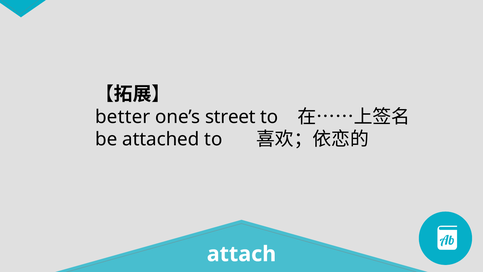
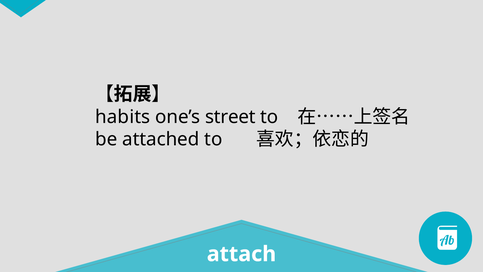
better: better -> habits
